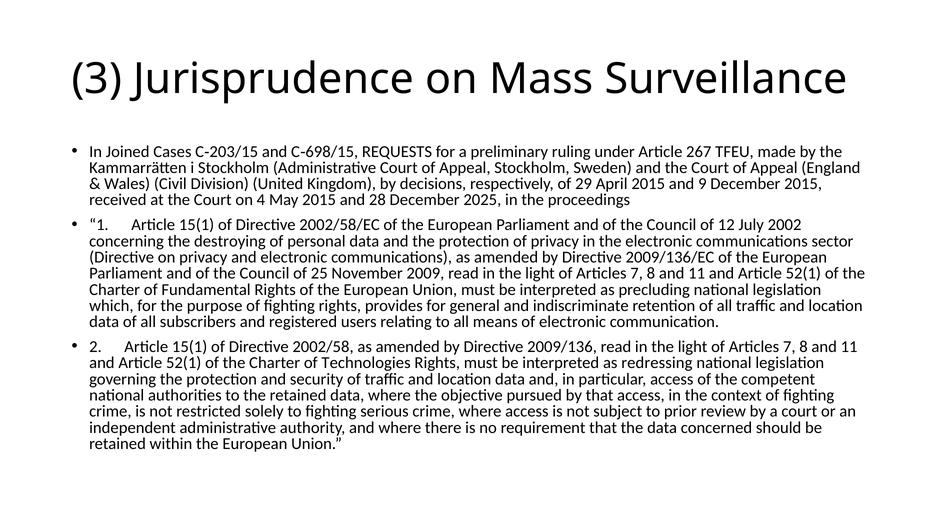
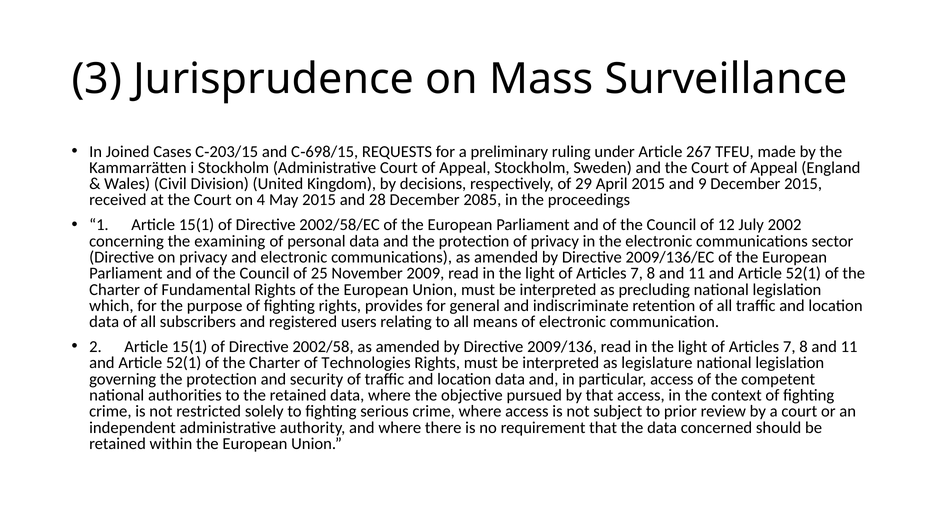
2025: 2025 -> 2085
destroying: destroying -> examining
redressing: redressing -> legislature
